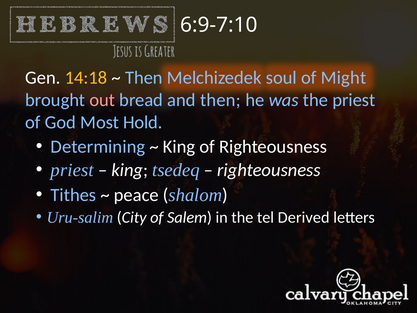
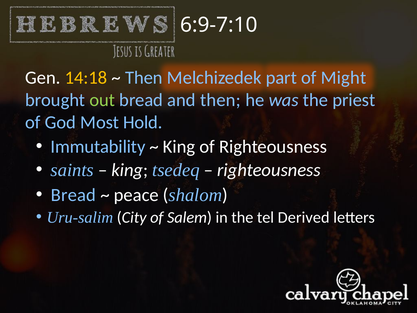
soul: soul -> part
out colour: pink -> light green
Determining: Determining -> Immutability
priest at (72, 170): priest -> saints
Tithes at (73, 195): Tithes -> Bread
